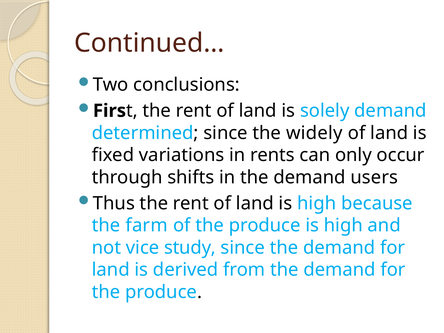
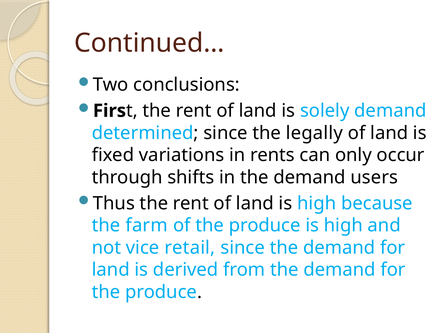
widely: widely -> legally
study: study -> retail
